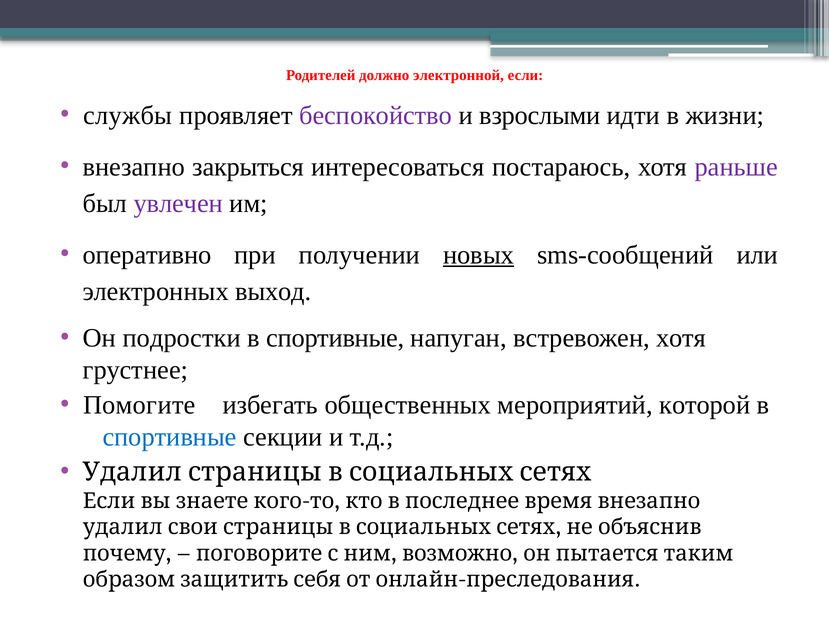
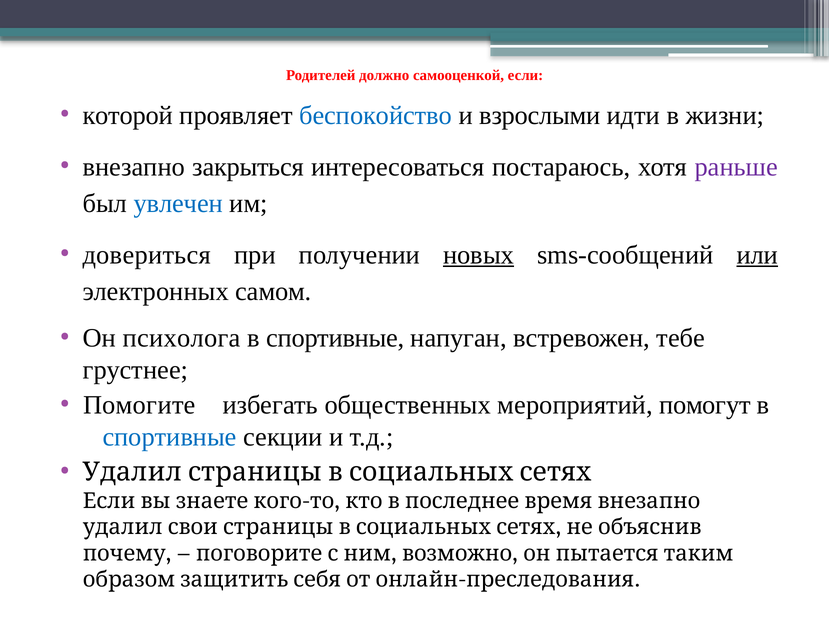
электронной: электронной -> самооценкой
службы: службы -> которой
беспокойство colour: purple -> blue
увлечен colour: purple -> blue
оперативно: оперативно -> довериться
или underline: none -> present
выход: выход -> самом
подростки: подростки -> психолога
встревожен хотя: хотя -> тебе
которой: которой -> помогут
